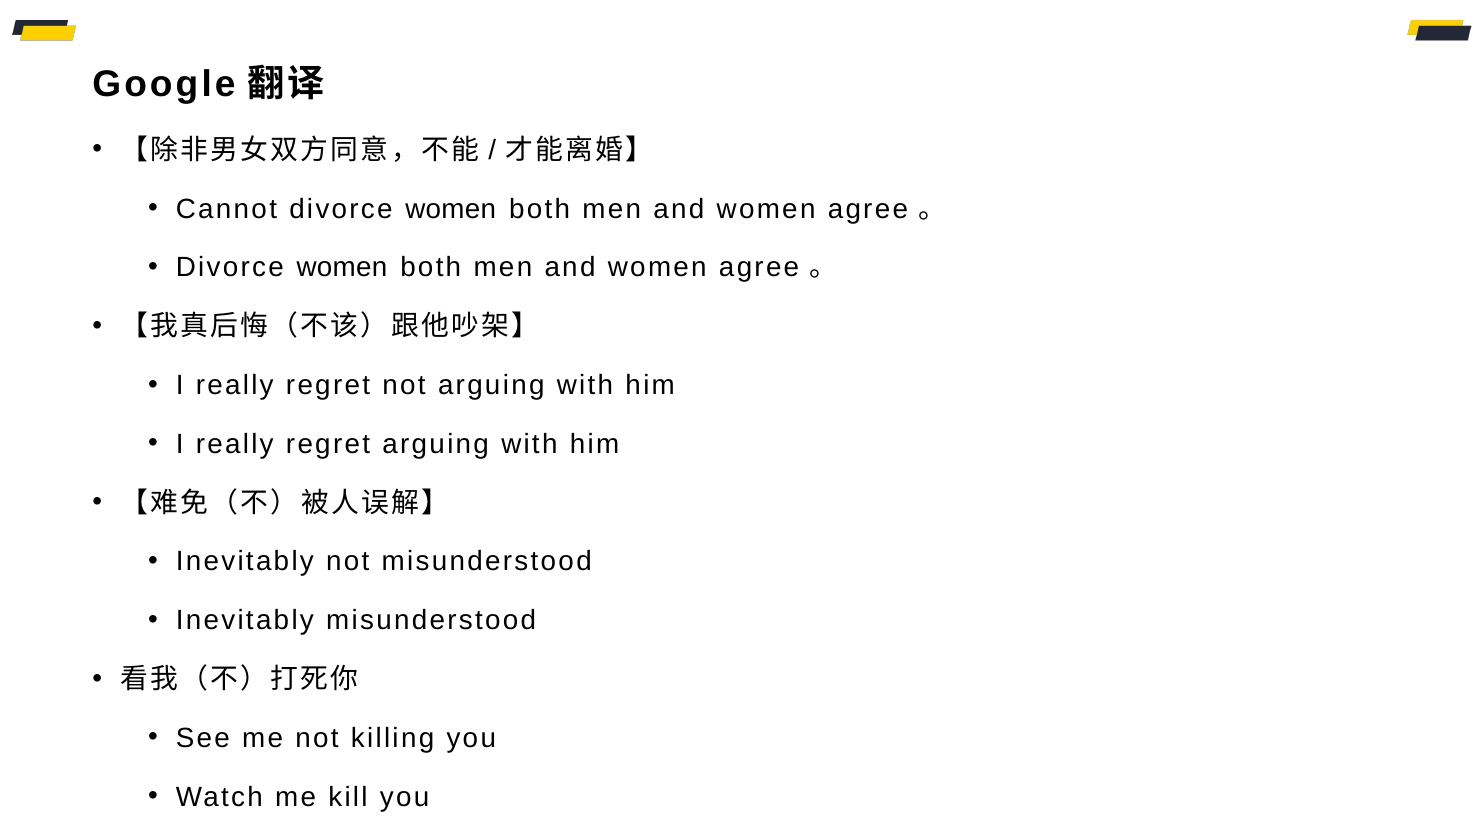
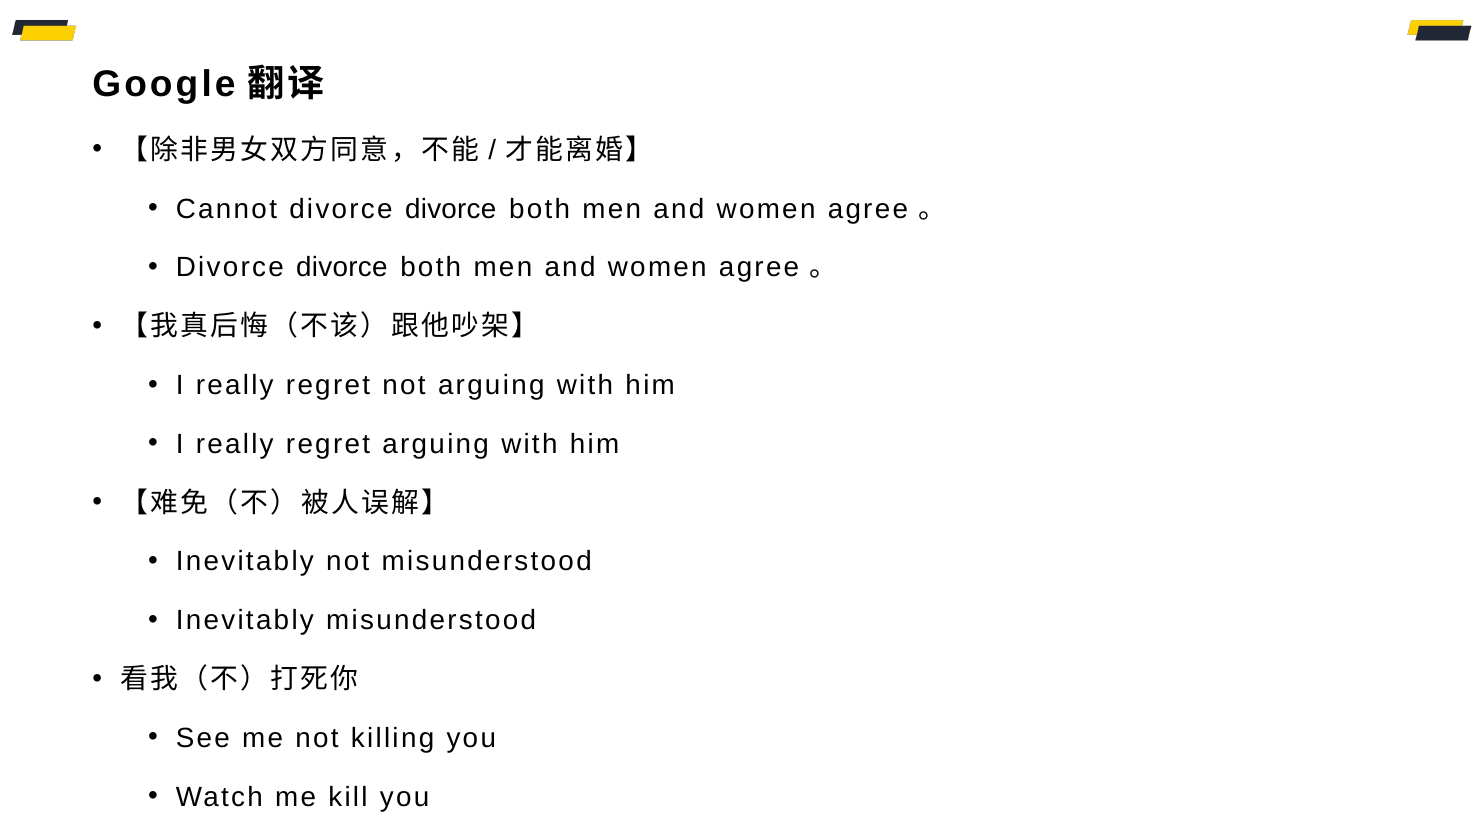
Cannot divorce women: women -> divorce
women at (342, 268): women -> divorce
